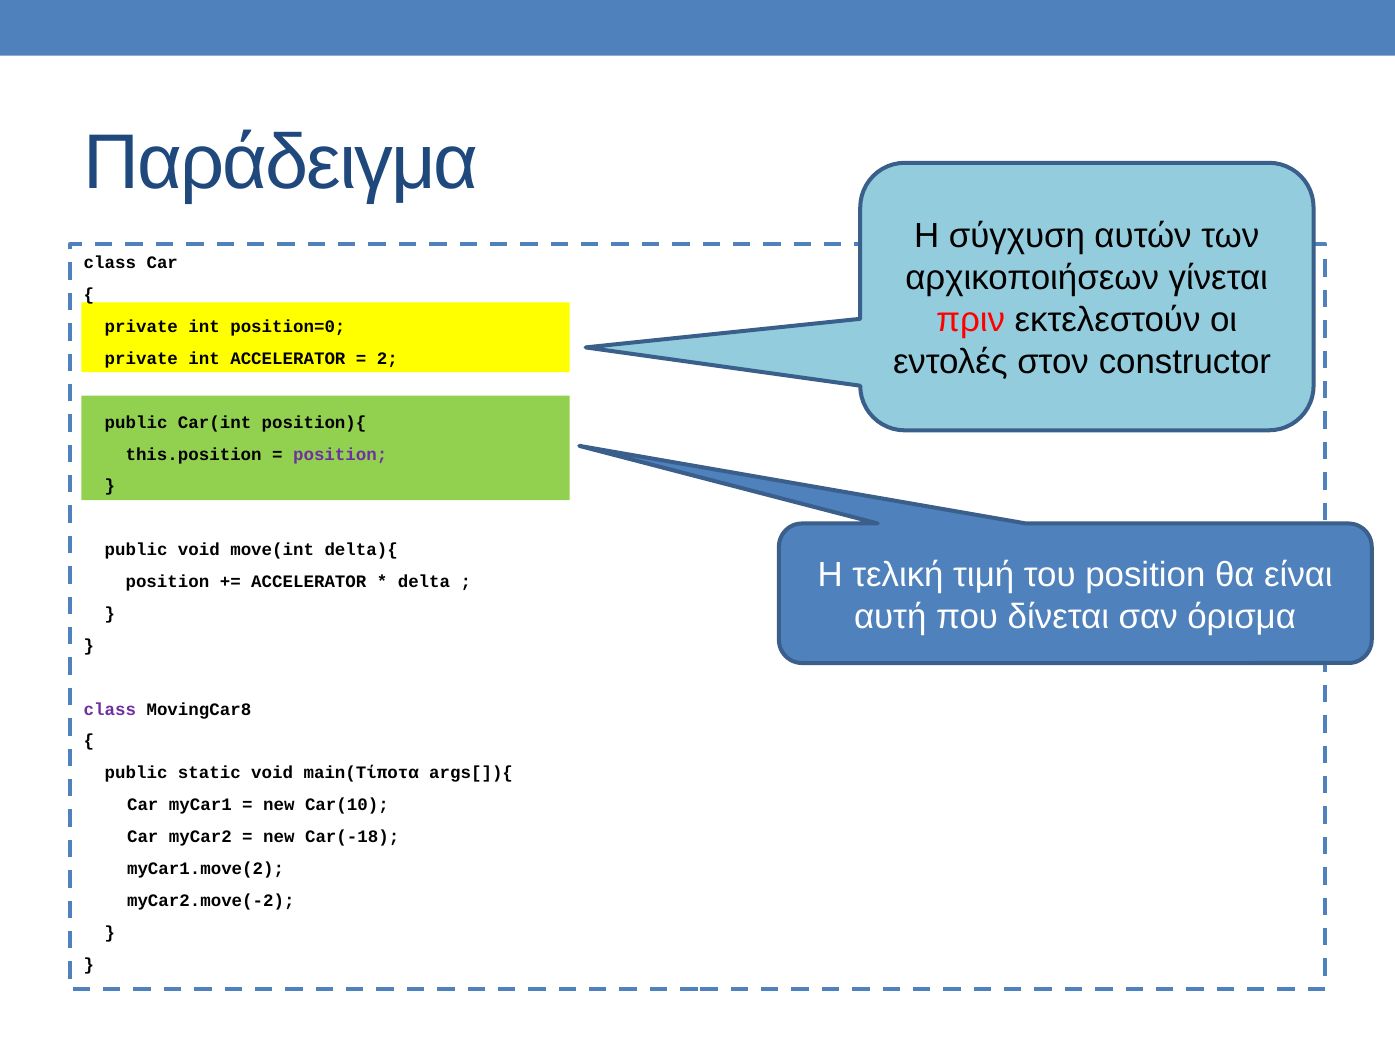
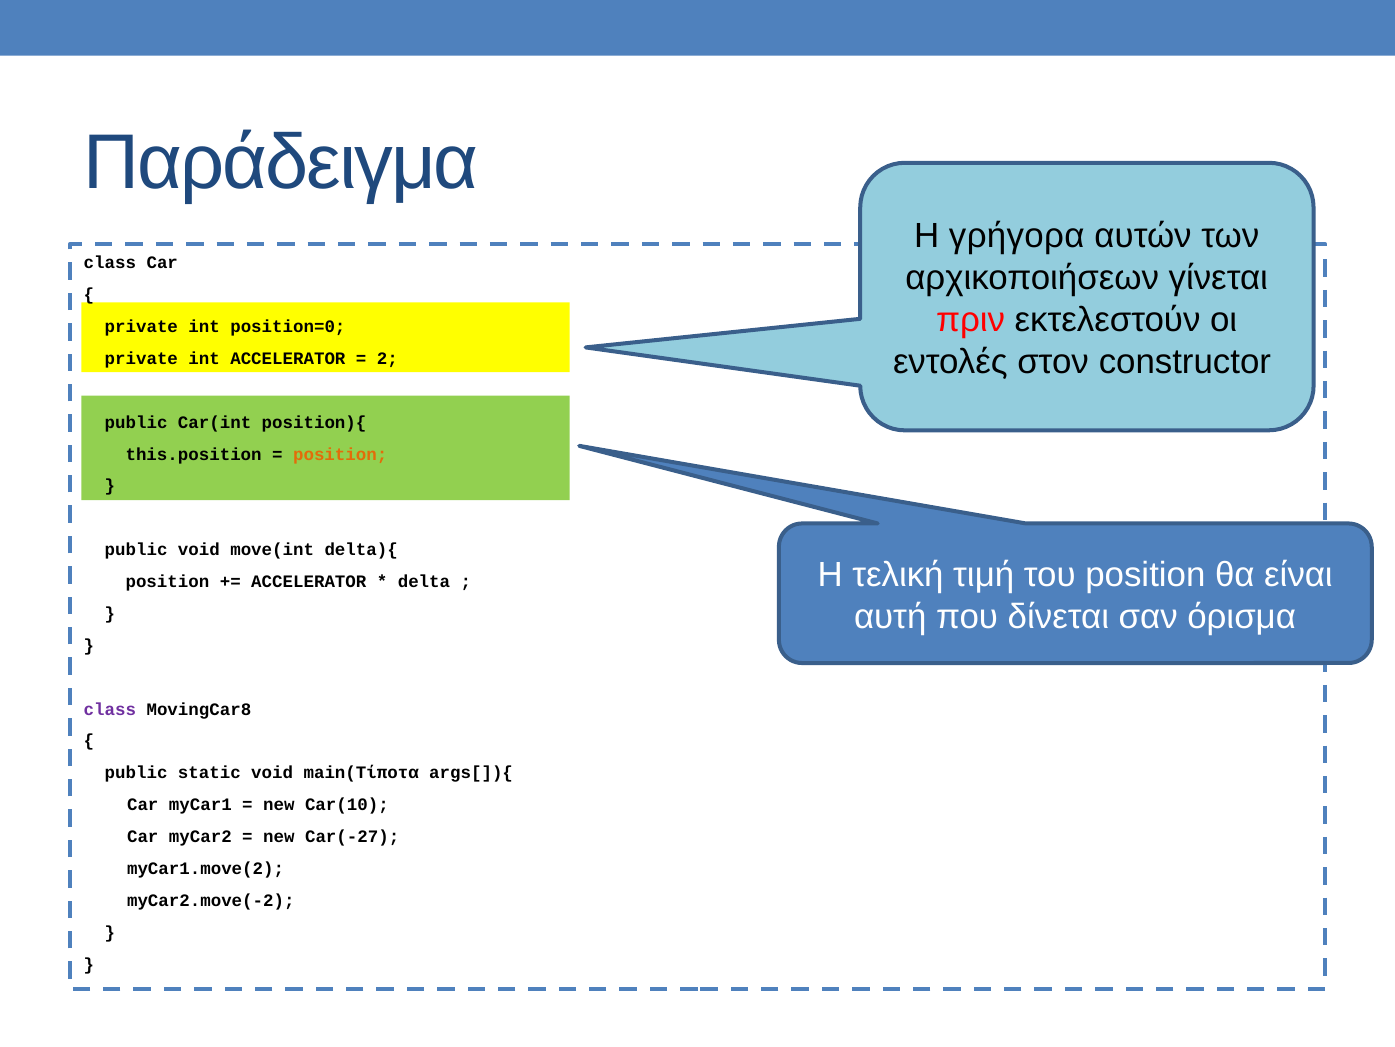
σύγχυση: σύγχυση -> γρήγορα
position at (340, 454) colour: purple -> orange
Car(-18: Car(-18 -> Car(-27
